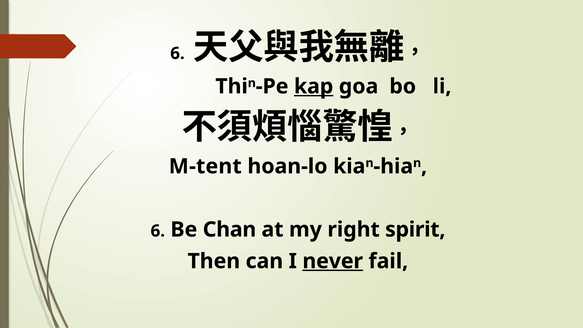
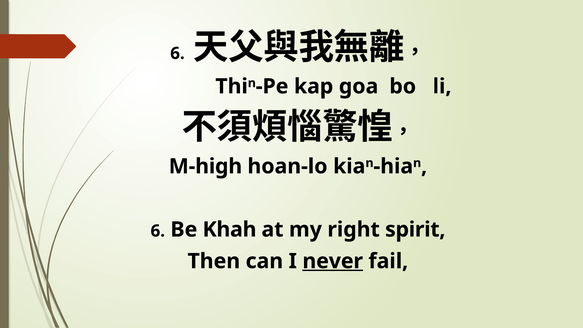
kap underline: present -> none
M-tent: M-tent -> M-high
Chan: Chan -> Khah
